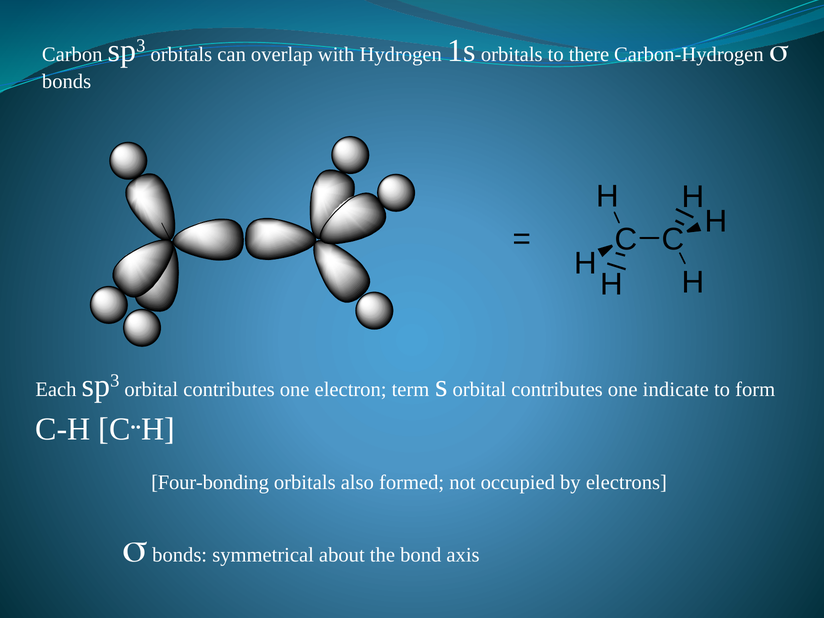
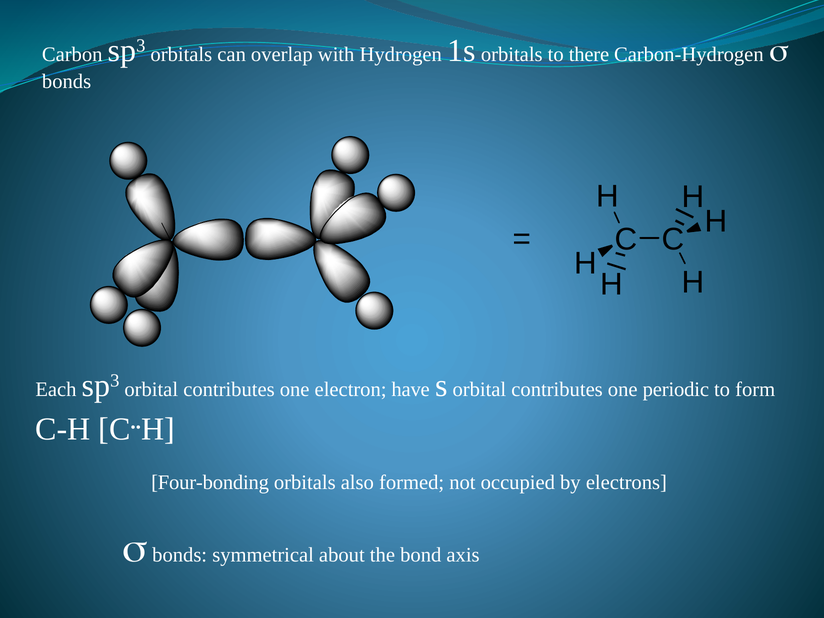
term: term -> have
indicate: indicate -> periodic
